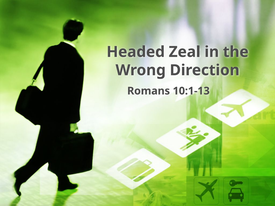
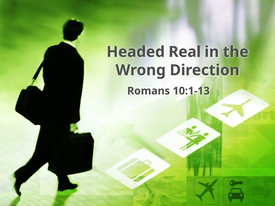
Zeal: Zeal -> Real
